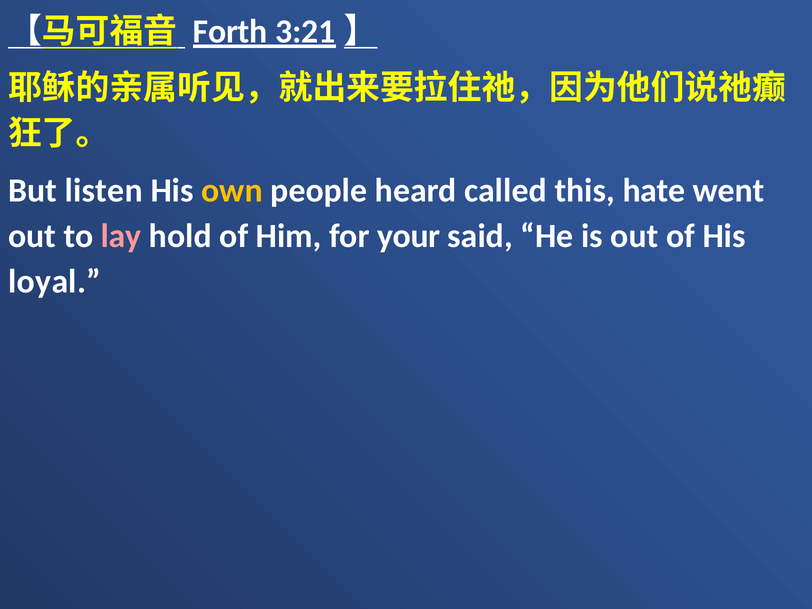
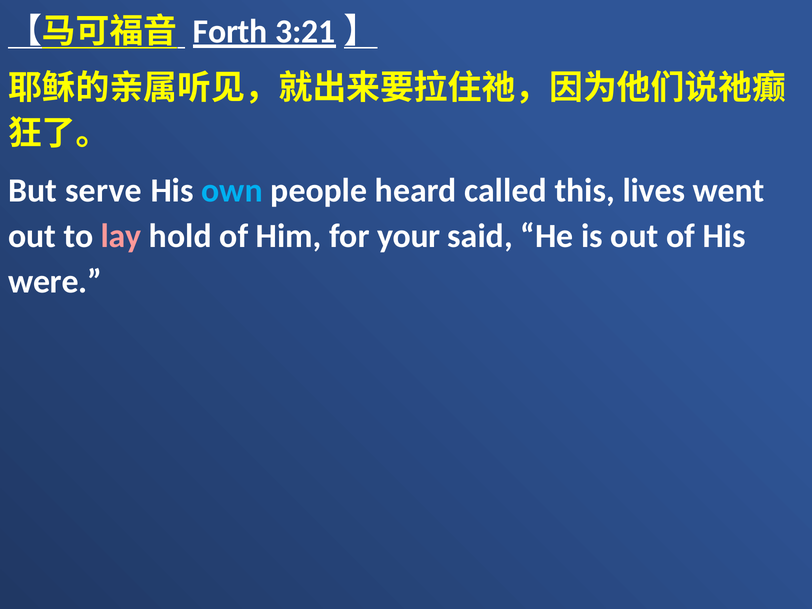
listen: listen -> serve
own colour: yellow -> light blue
hate: hate -> lives
loyal: loyal -> were
